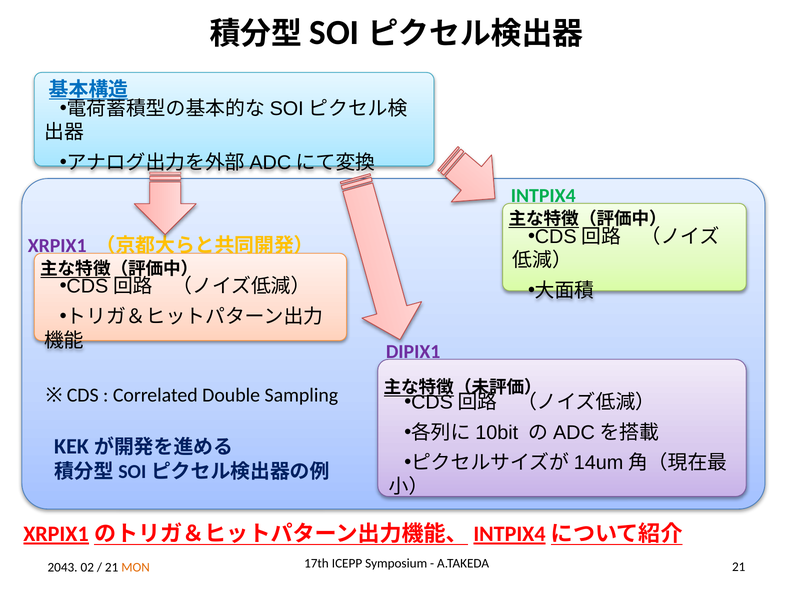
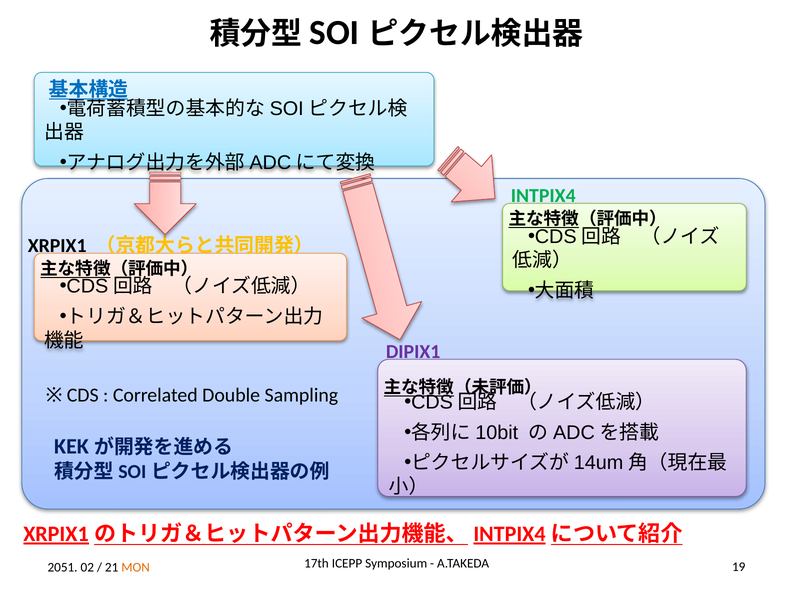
XRPIX1 colour: purple -> black
2043: 2043 -> 2051
A.TAKEDA 21: 21 -> 19
